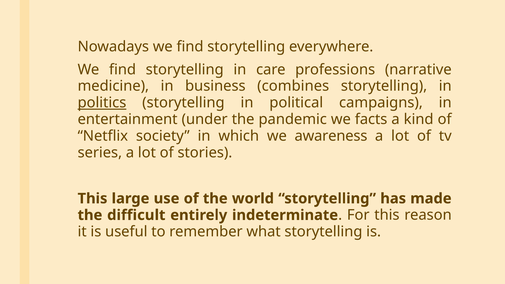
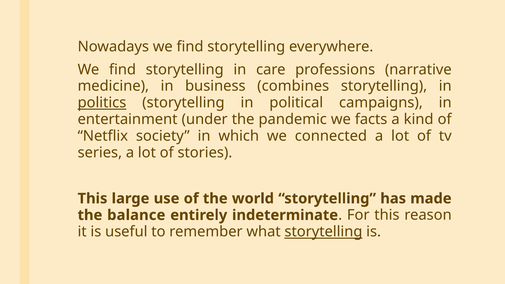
awareness: awareness -> connected
difficult: difficult -> balance
storytelling at (323, 232) underline: none -> present
